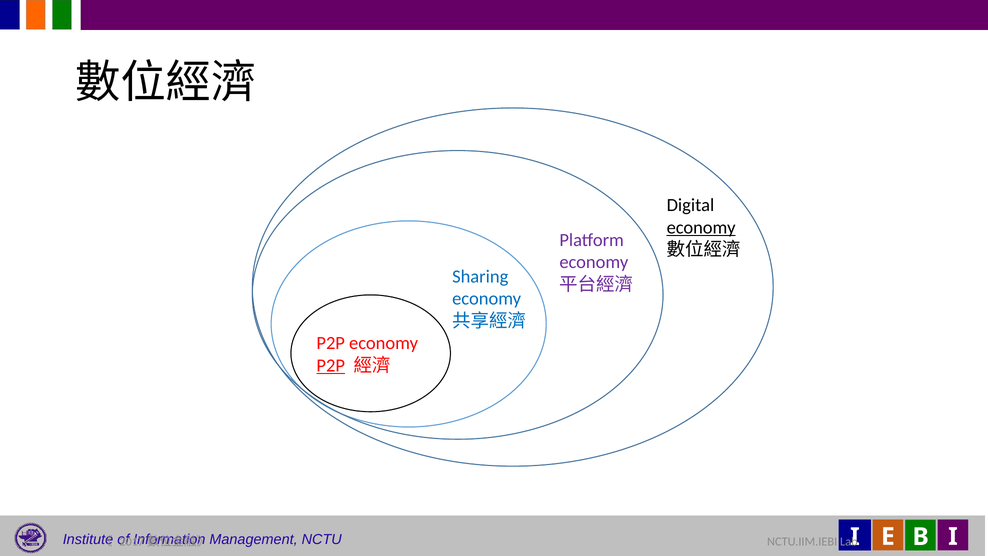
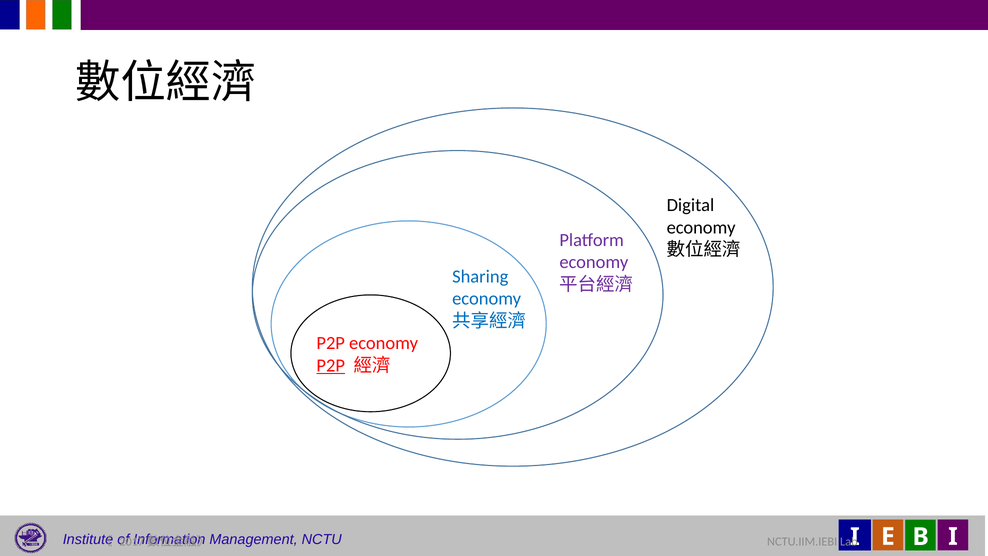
economy at (701, 227) underline: present -> none
